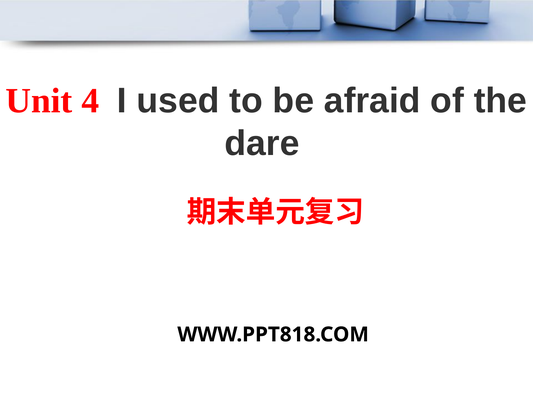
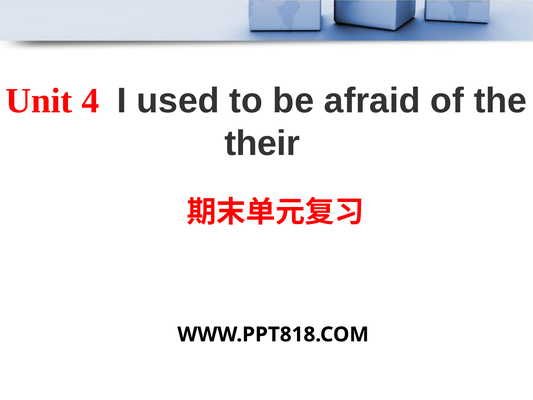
dare: dare -> their
